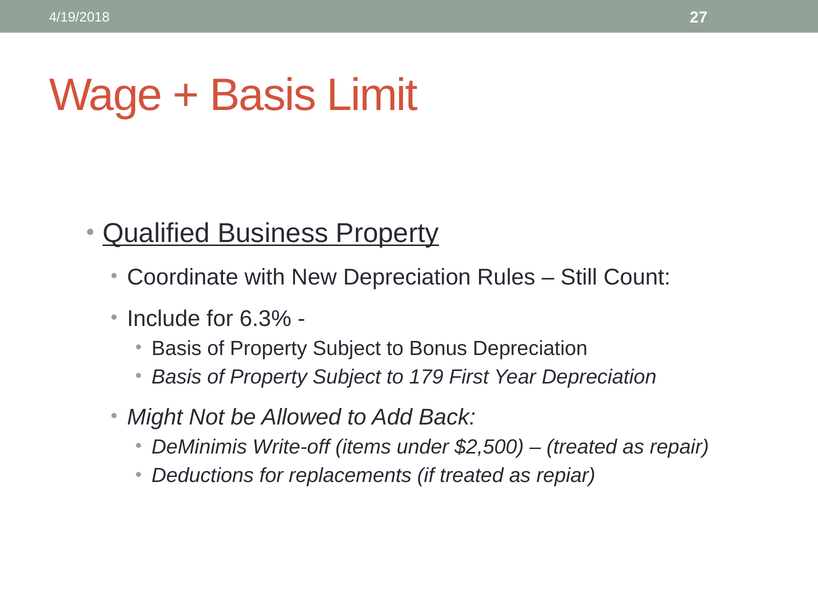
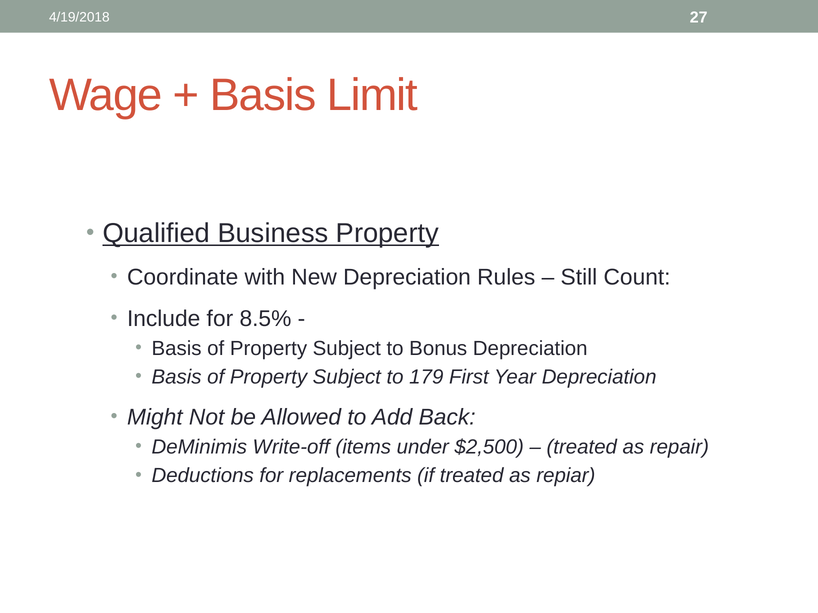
6.3%: 6.3% -> 8.5%
